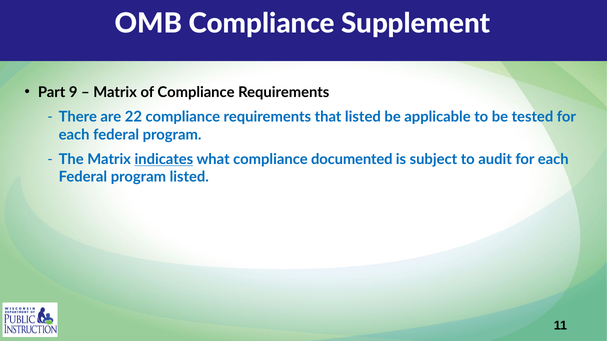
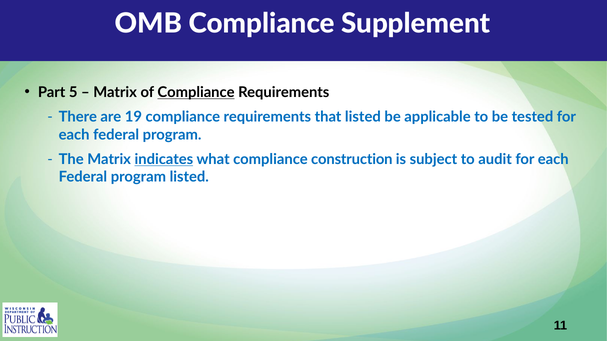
9: 9 -> 5
Compliance at (196, 93) underline: none -> present
22: 22 -> 19
documented: documented -> construction
